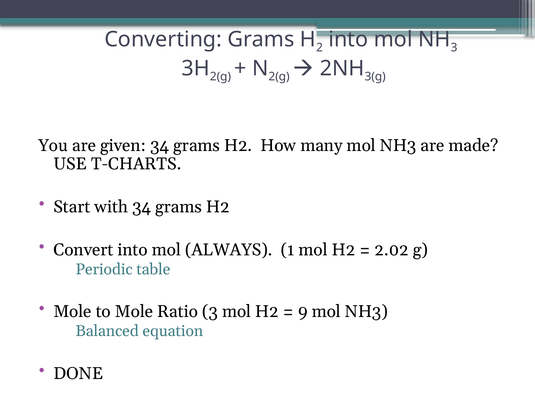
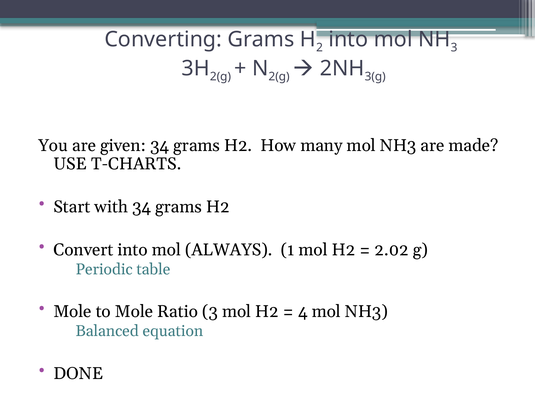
9: 9 -> 4
